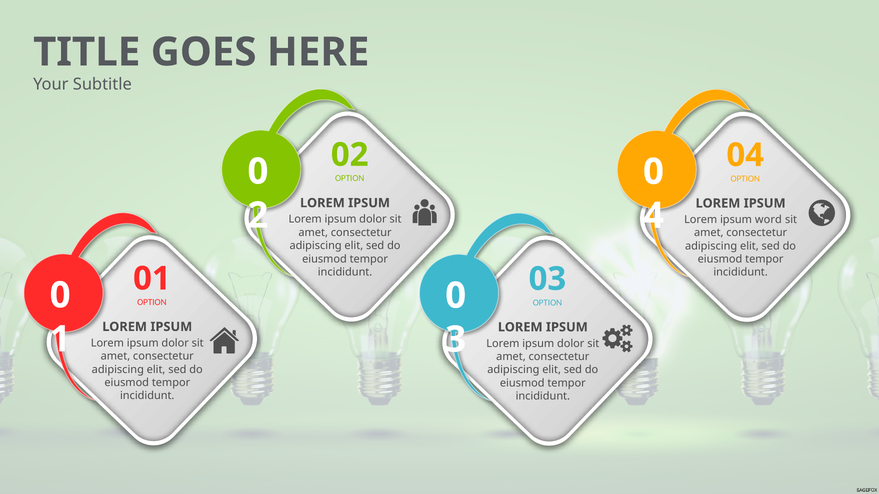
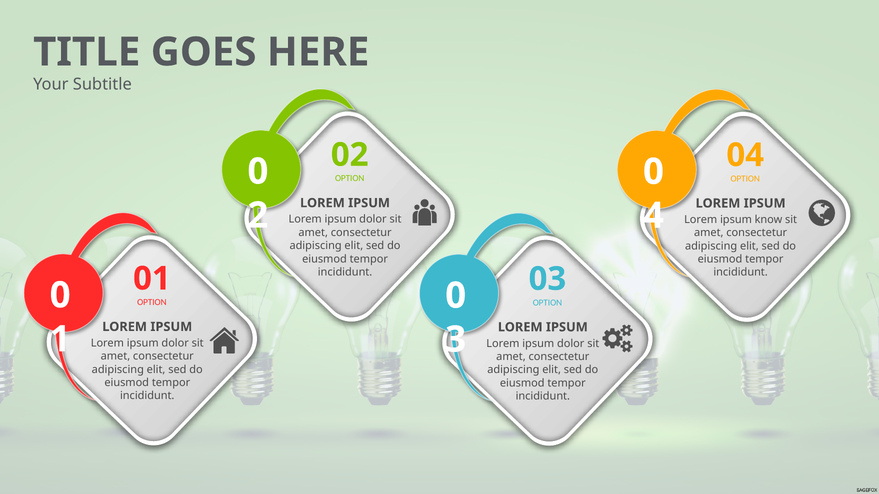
word: word -> know
